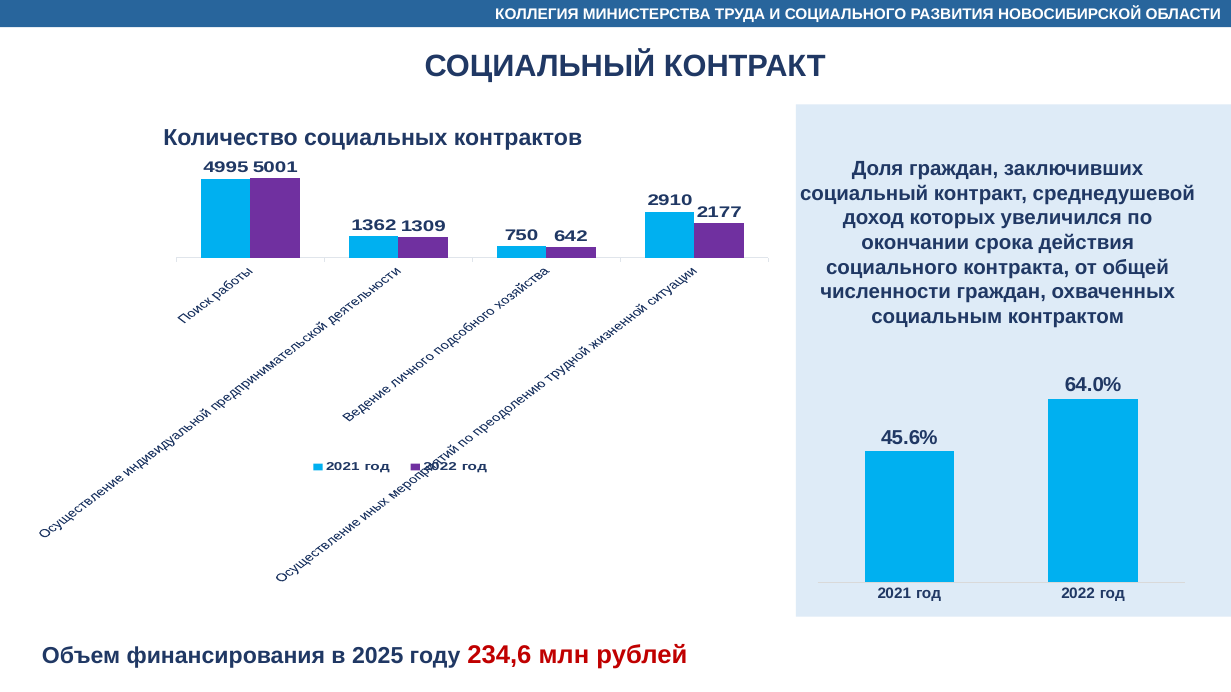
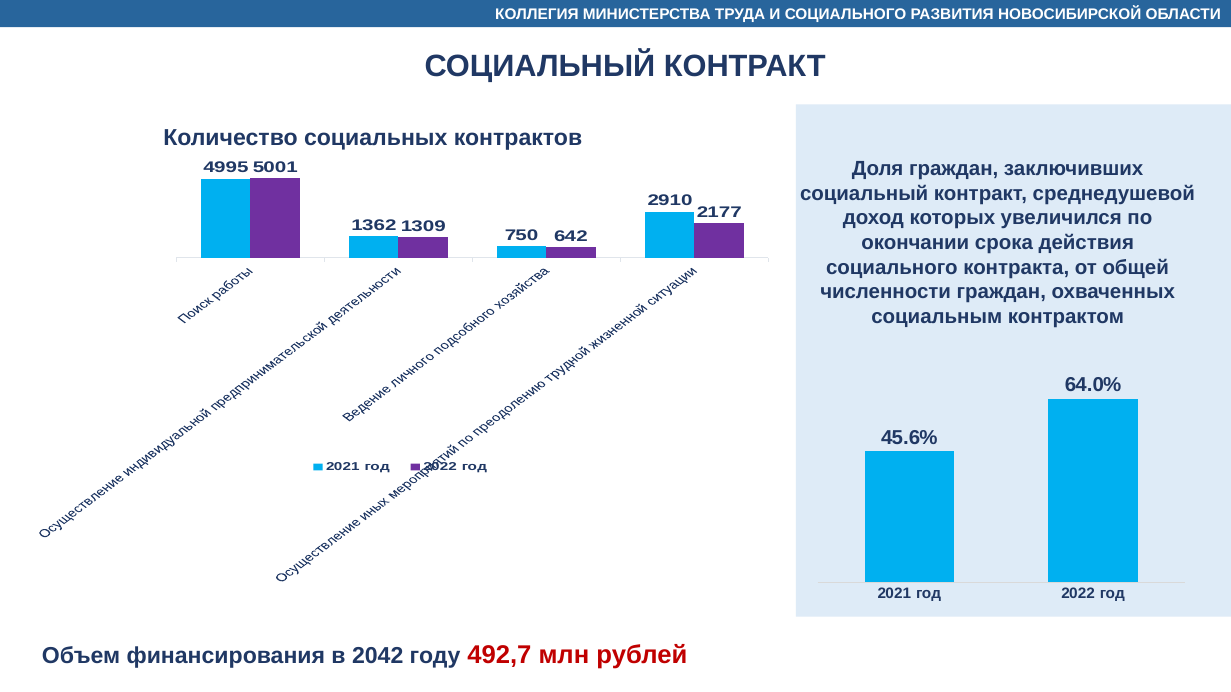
2025: 2025 -> 2042
234,6: 234,6 -> 492,7
